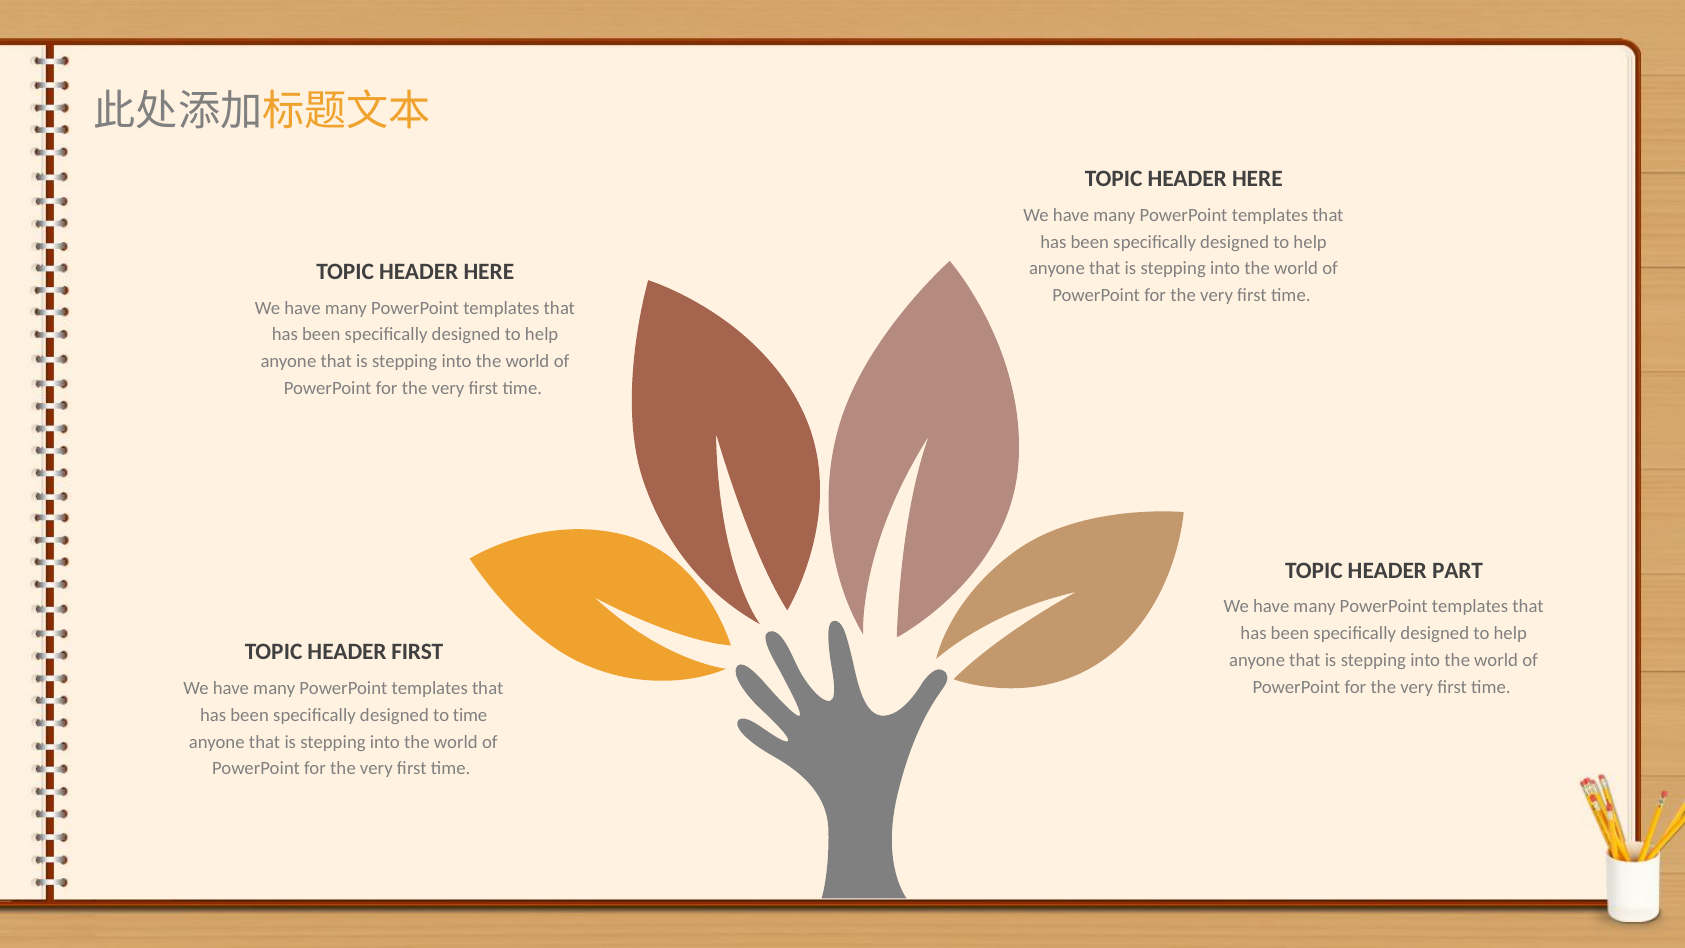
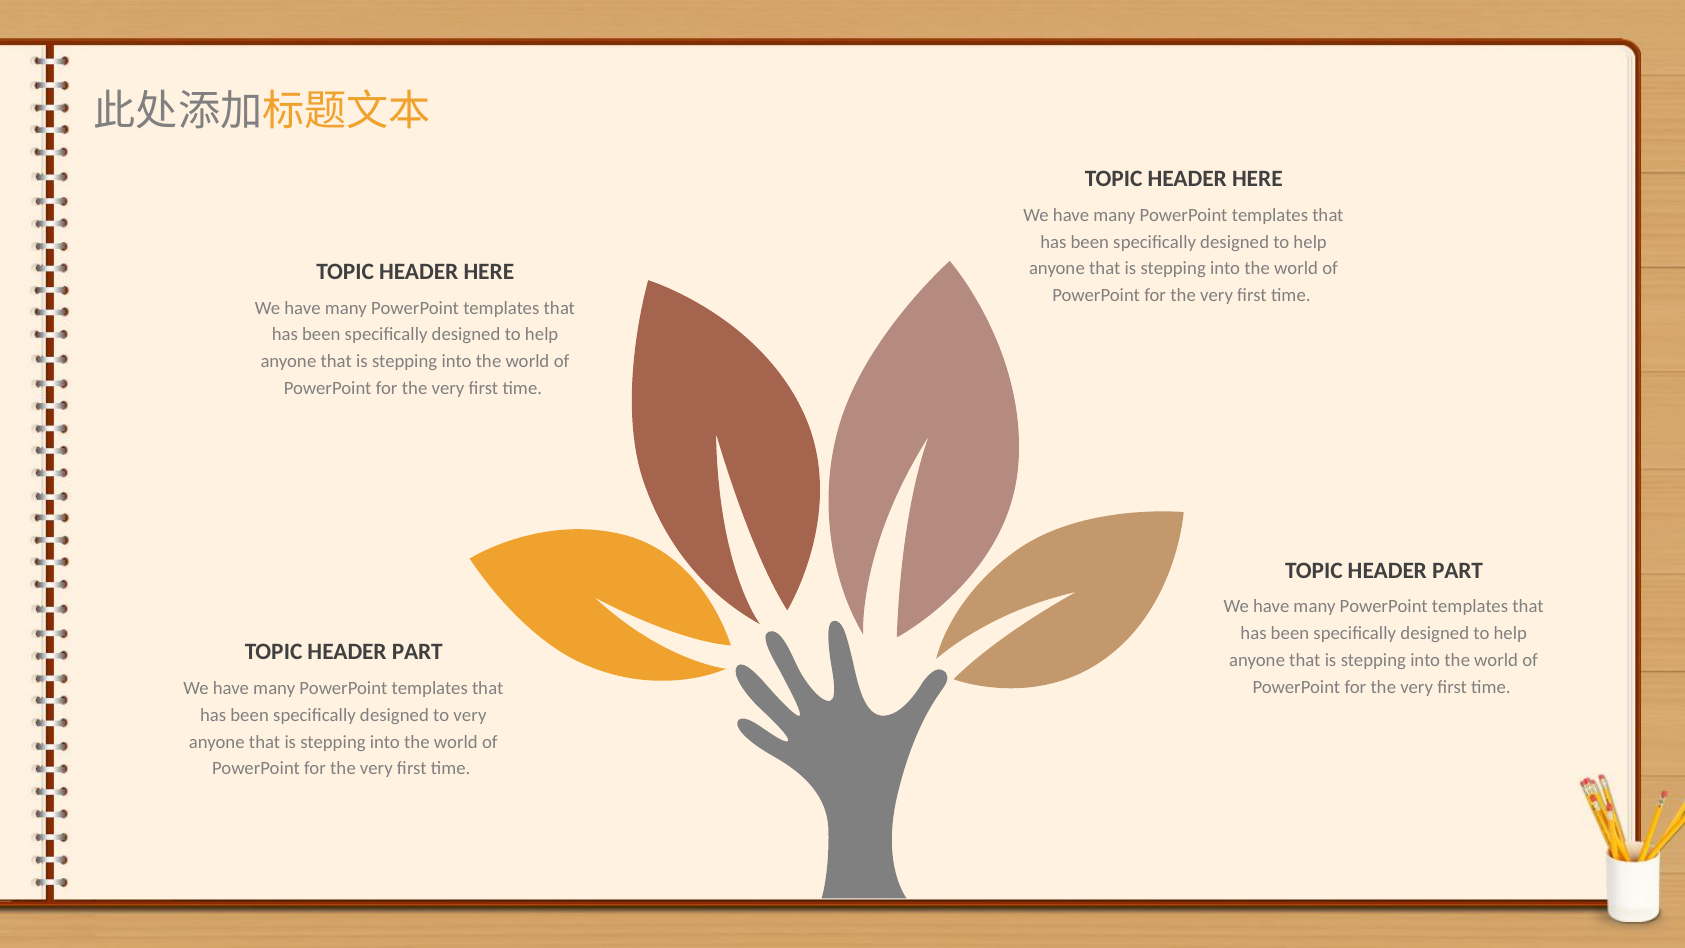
FIRST at (417, 652): FIRST -> PART
to time: time -> very
